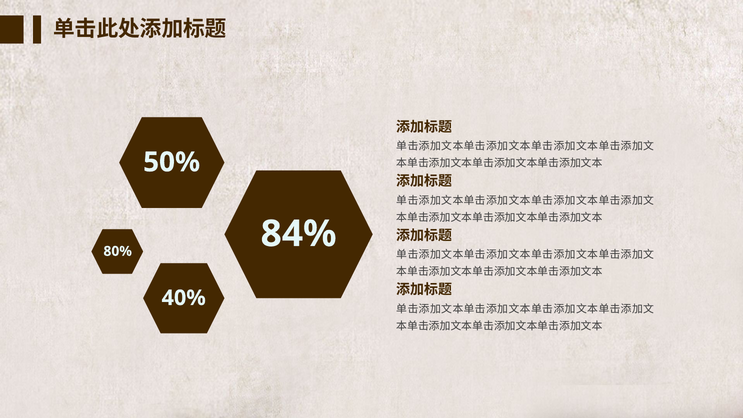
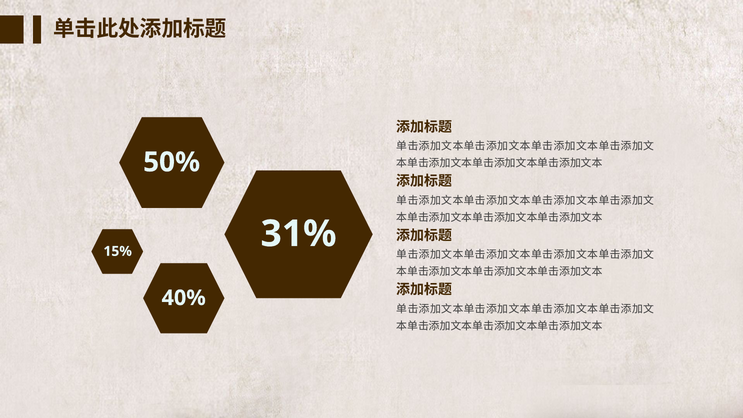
84%: 84% -> 31%
80%: 80% -> 15%
